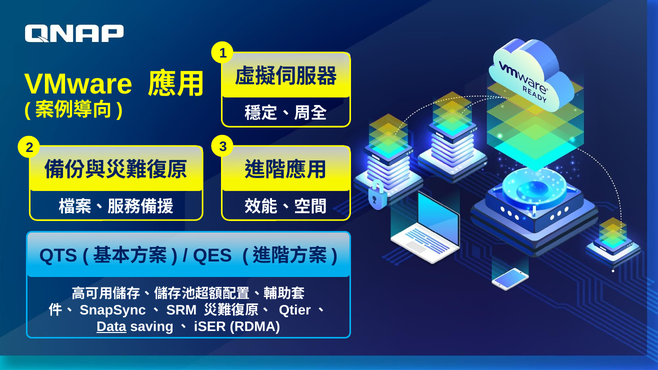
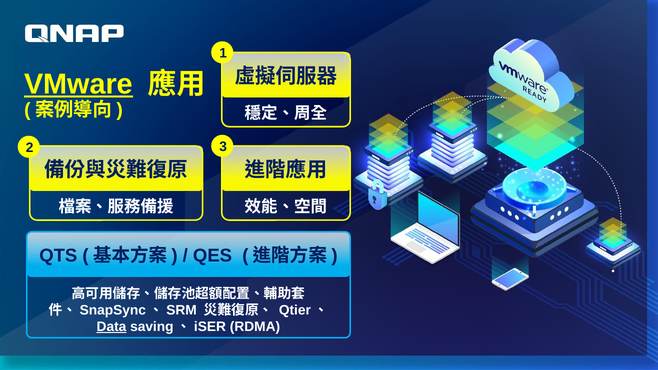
VMware underline: none -> present
